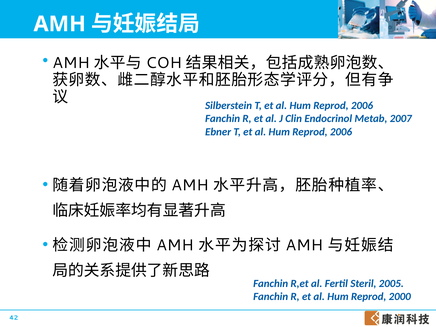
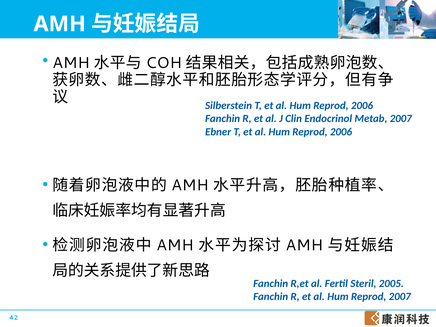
Reprod 2000: 2000 -> 2007
